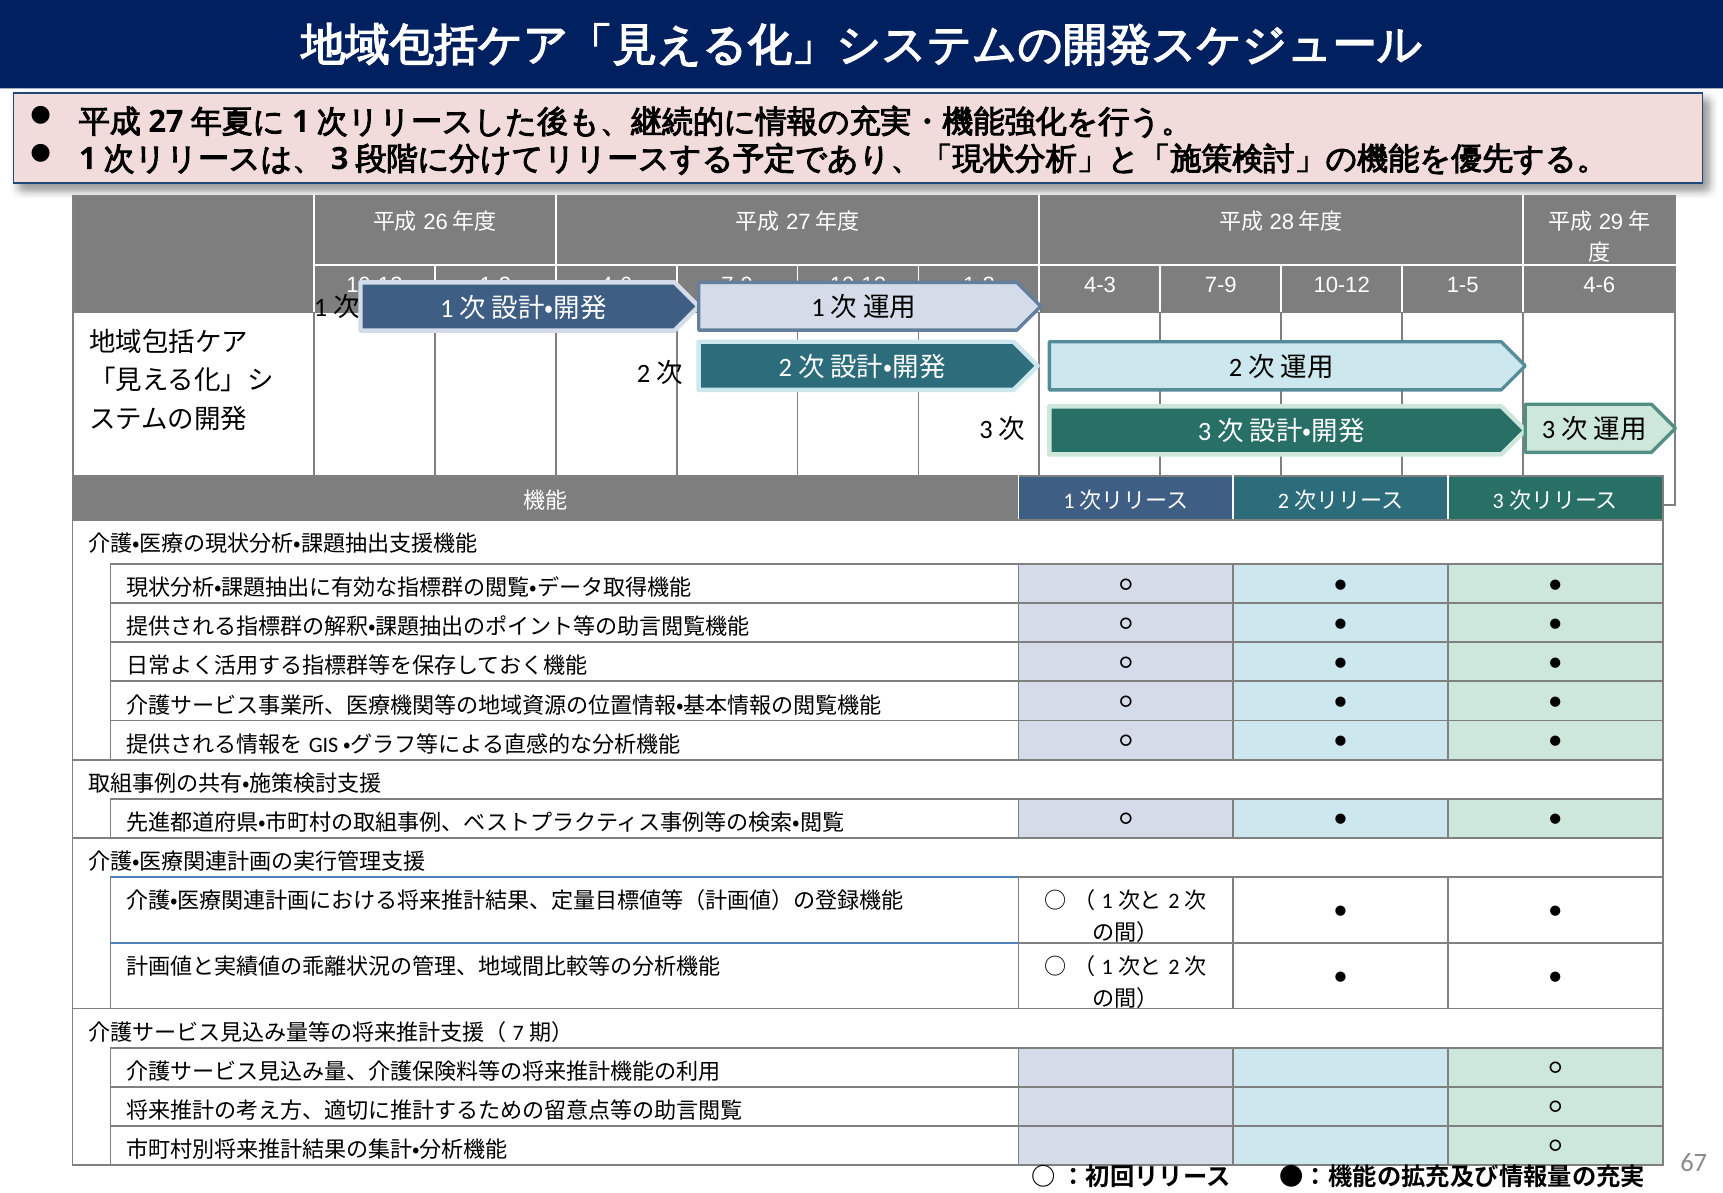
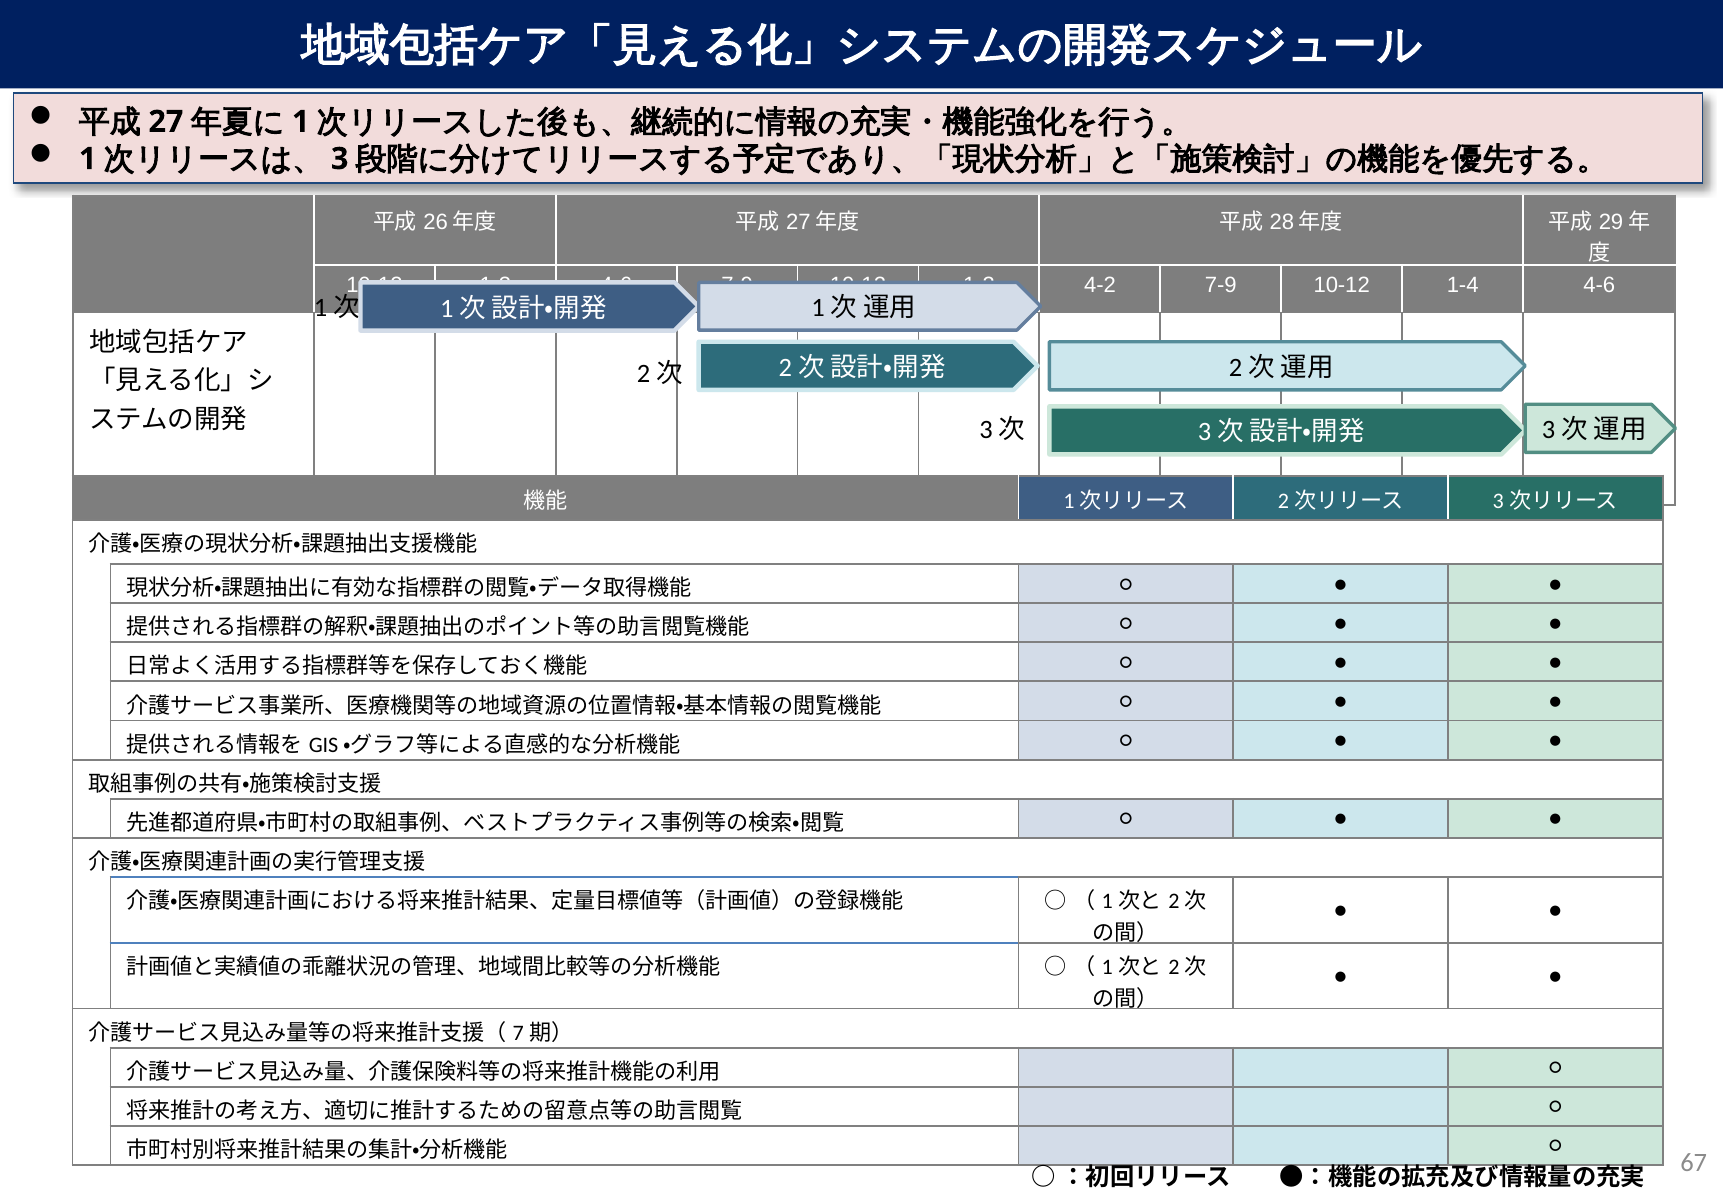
4-3: 4-3 -> 4-2
1-5: 1-5 -> 1-4
